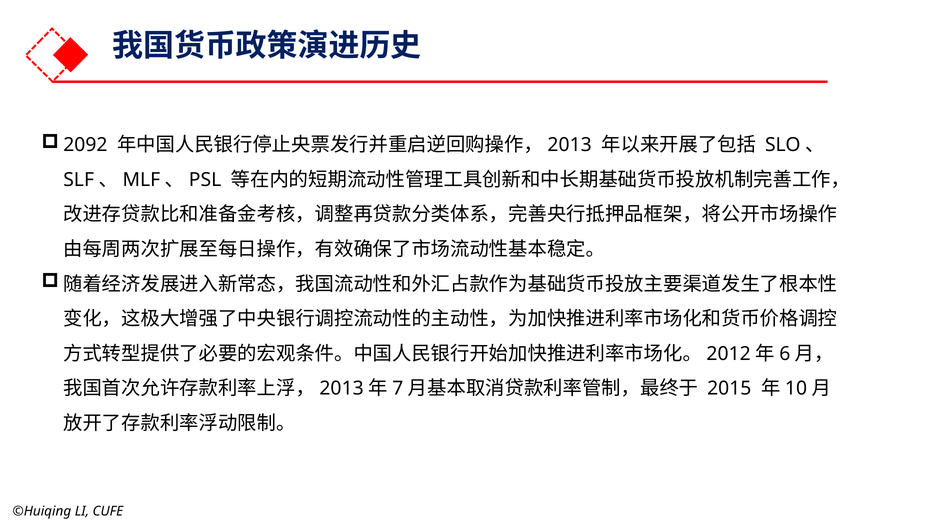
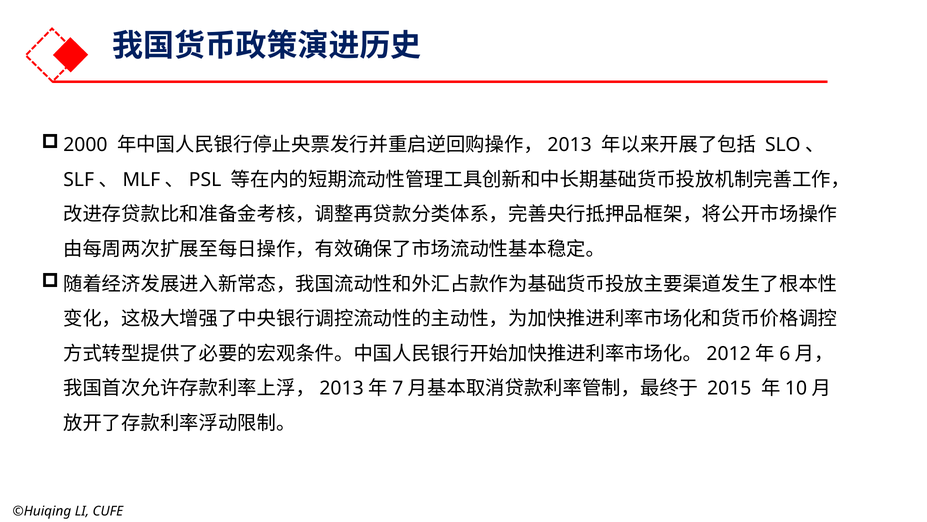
2092: 2092 -> 2000
